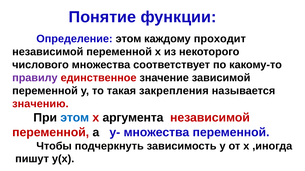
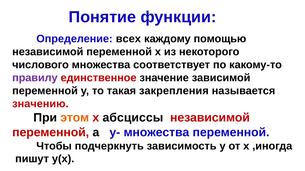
Определение этом: этом -> всех
проходит: проходит -> помощью
этом at (75, 118) colour: blue -> orange
аргумента: аргумента -> абсциссы
